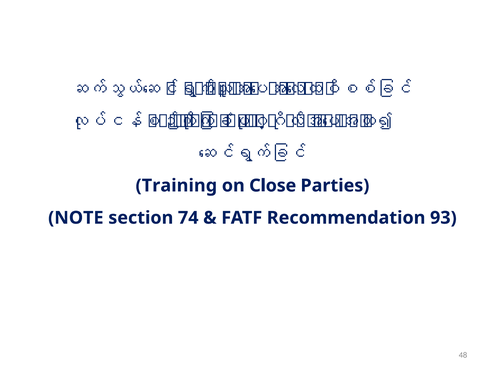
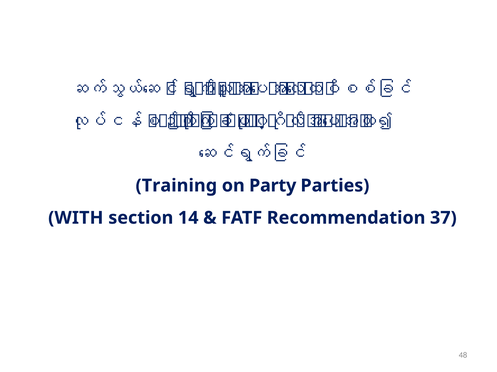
Close: Close -> Party
NOTE: NOTE -> WITH
74: 74 -> 14
93: 93 -> 37
